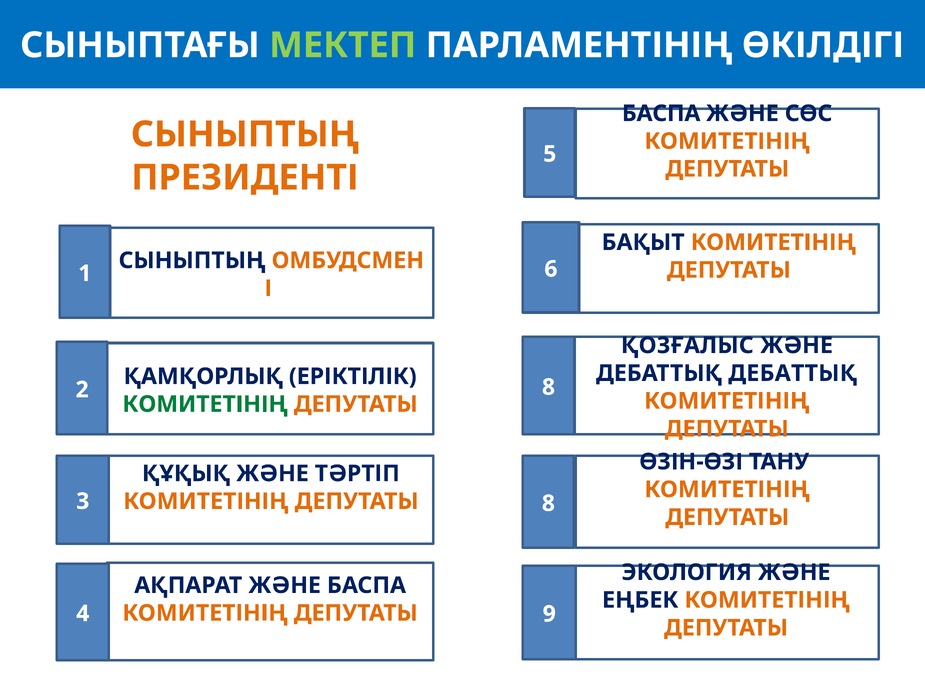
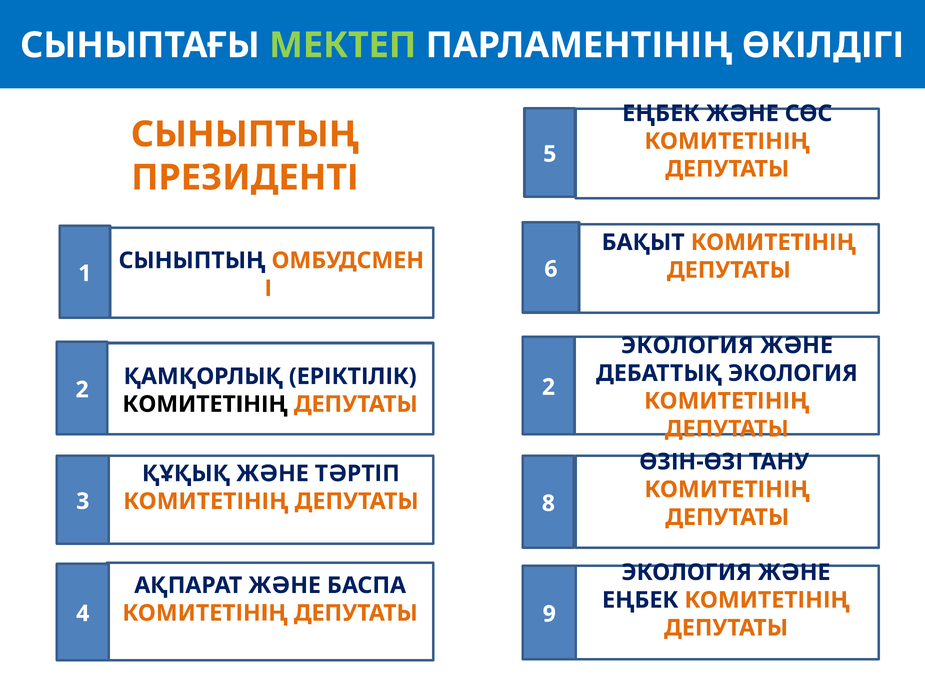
БАСПА at (661, 113): БАСПА -> ЕҢБЕК
ҚОЗҒАЛЫС at (687, 345): ҚОЗҒАЛЫС -> ЭКОЛОГИЯ
ДЕБАТТЫҚ ДЕБАТТЫҚ: ДЕБАТТЫҚ -> ЭКОЛОГИЯ
2 8: 8 -> 2
КОМИТЕТІНІҢ at (205, 404) colour: green -> black
